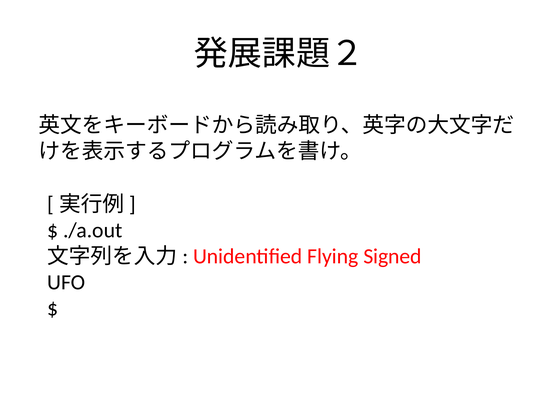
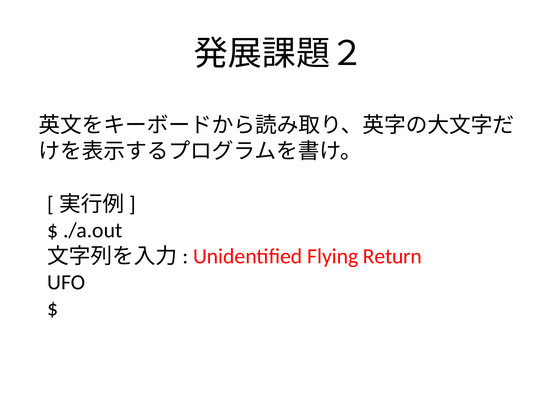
Signed: Signed -> Return
